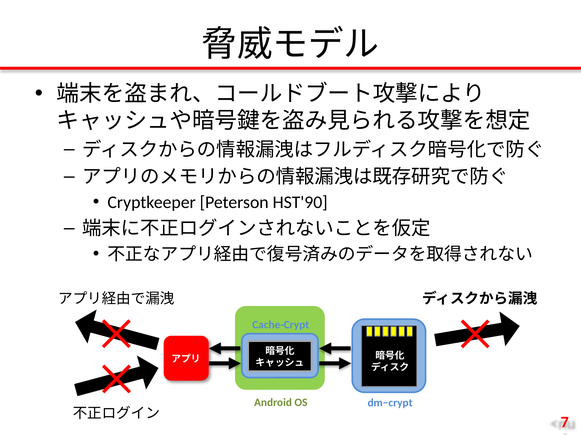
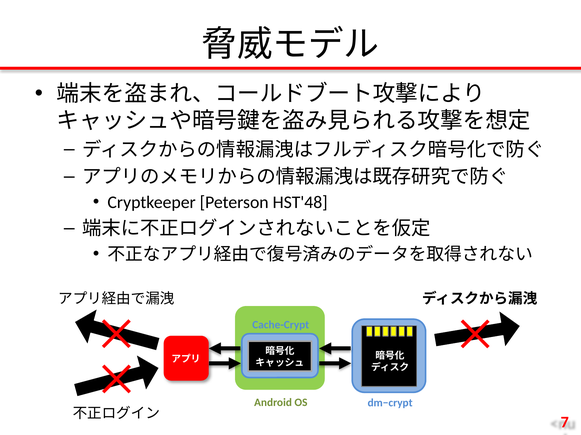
HST'90: HST'90 -> HST'48
